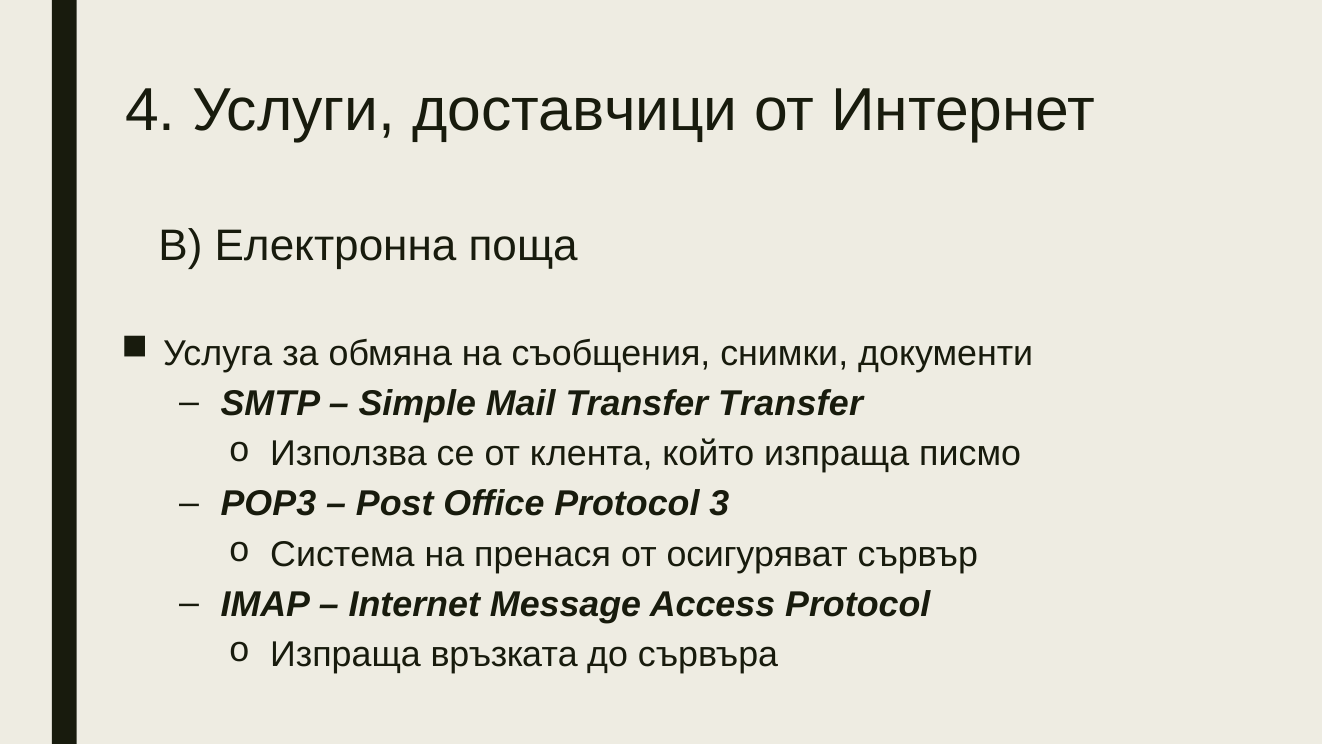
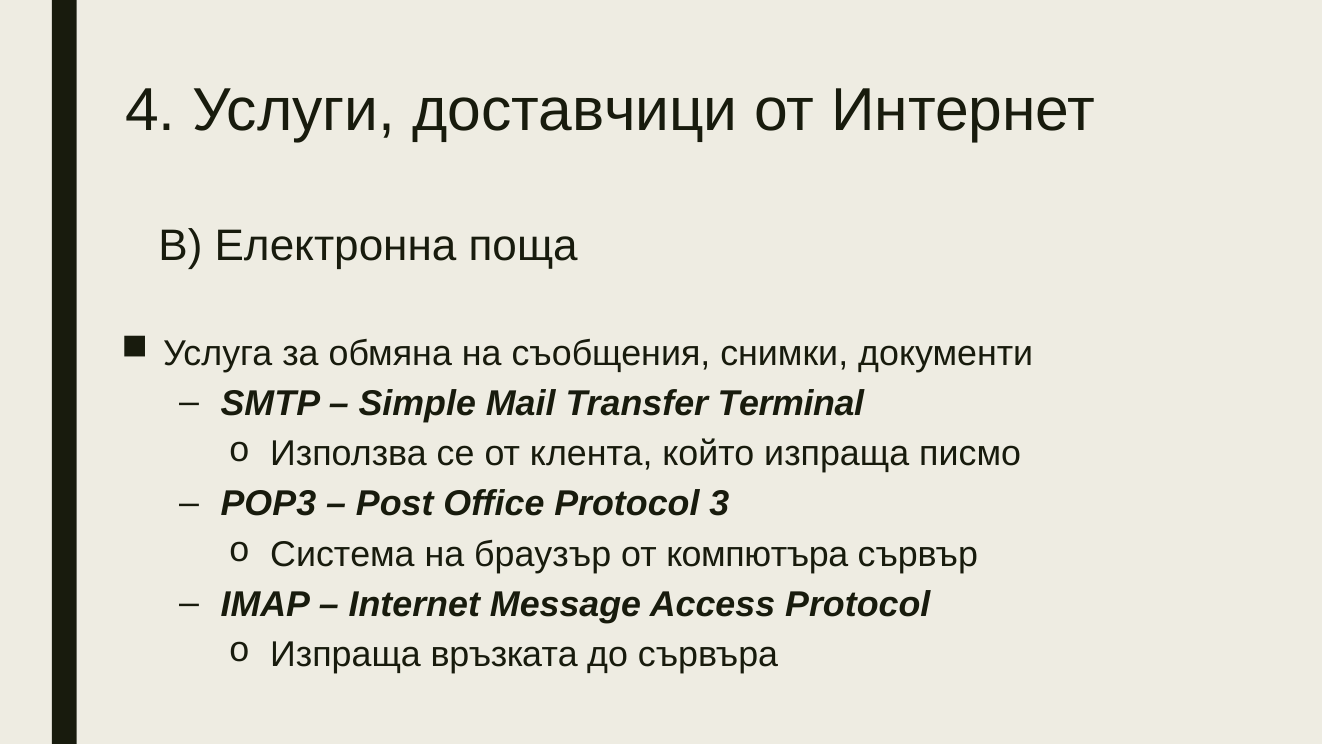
Transfer Transfer: Transfer -> Terminal
пренася: пренася -> браузър
осигуряват: осигуряват -> компютъра
